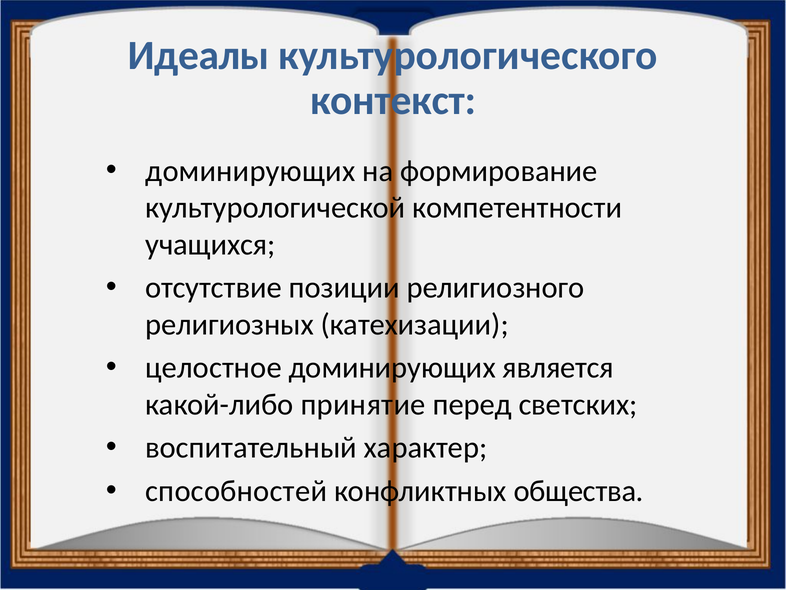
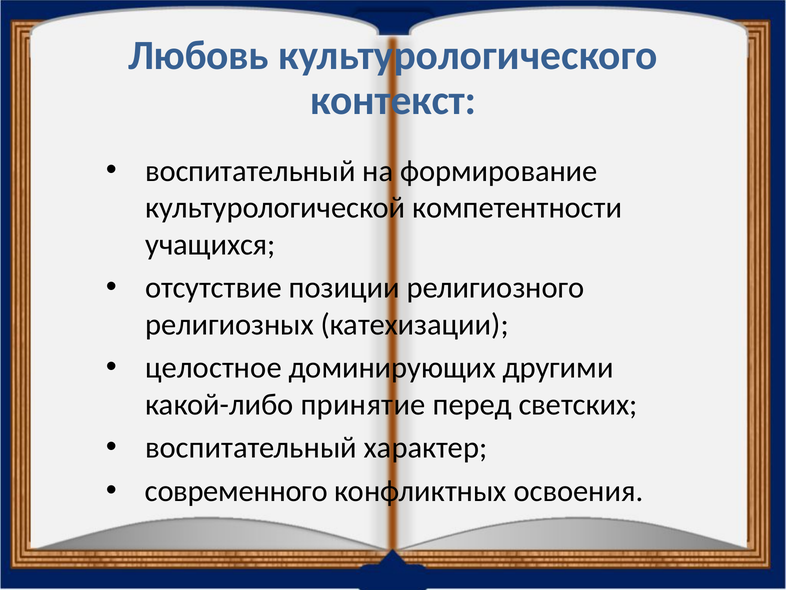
Идеалы: Идеалы -> Любовь
доминирующих at (250, 171): доминирующих -> воспитательный
является: является -> другими
способностей: способностей -> современного
общества: общества -> освоения
